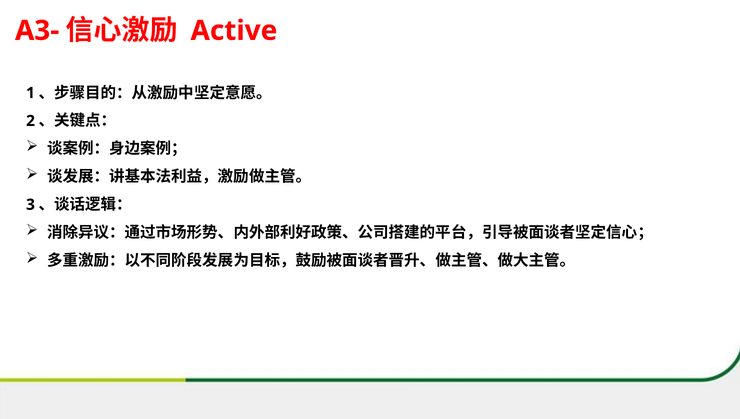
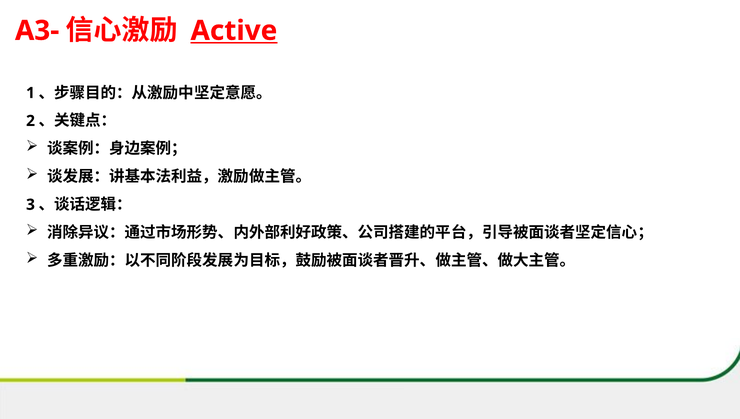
Active underline: none -> present
